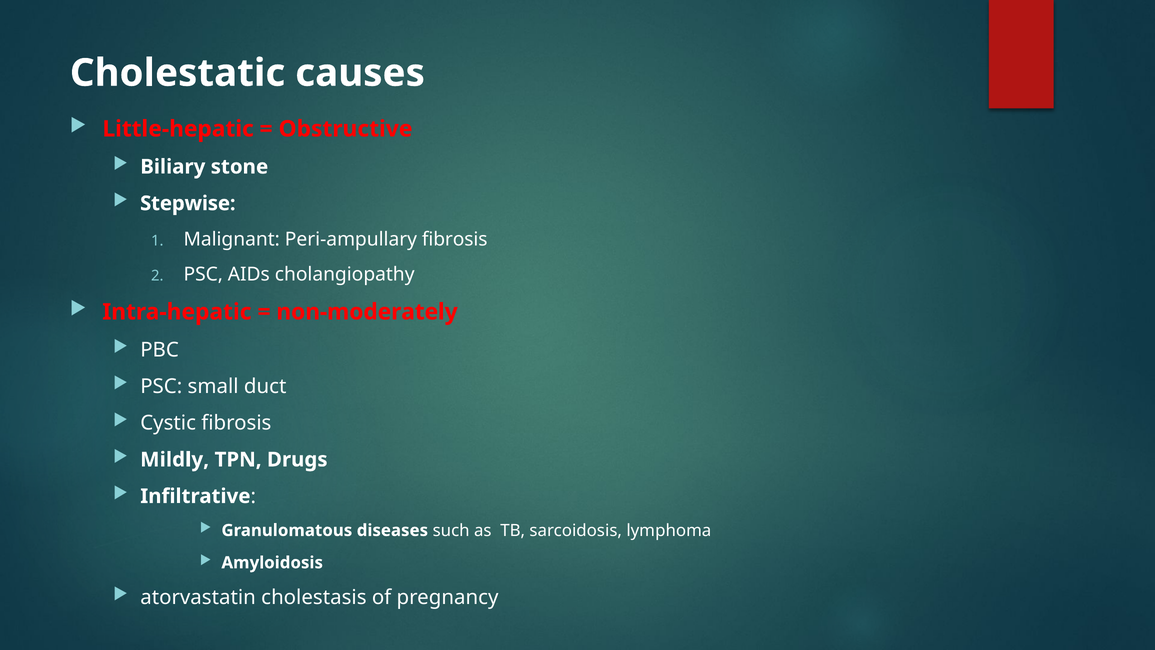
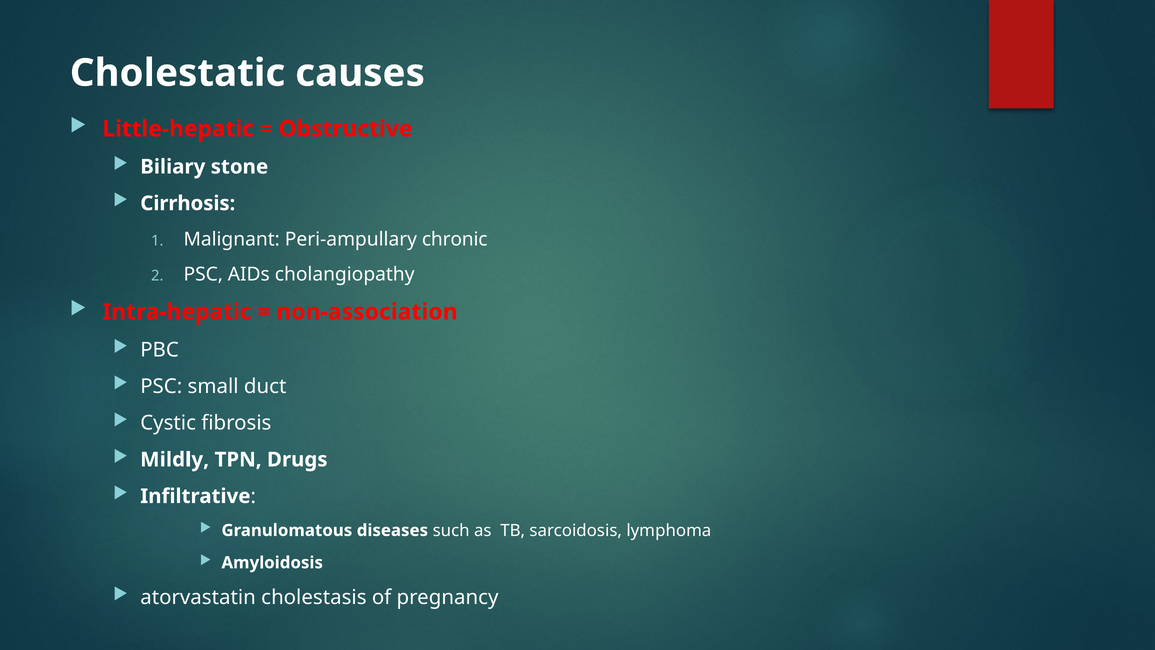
Stepwise: Stepwise -> Cirrhosis
Peri-ampullary fibrosis: fibrosis -> chronic
non-moderately: non-moderately -> non-association
